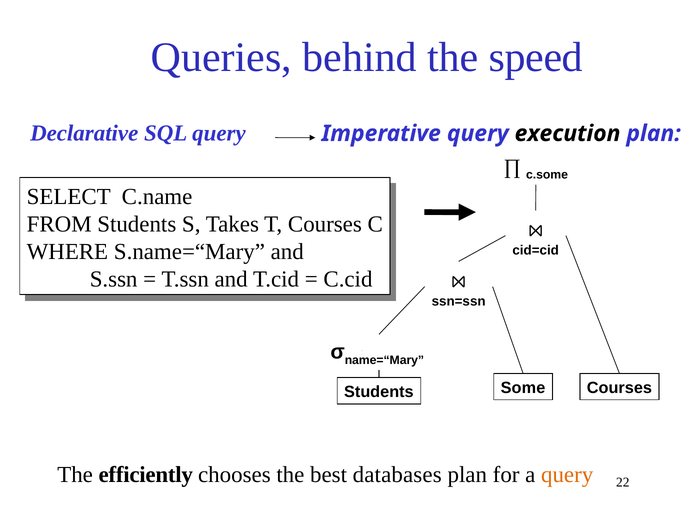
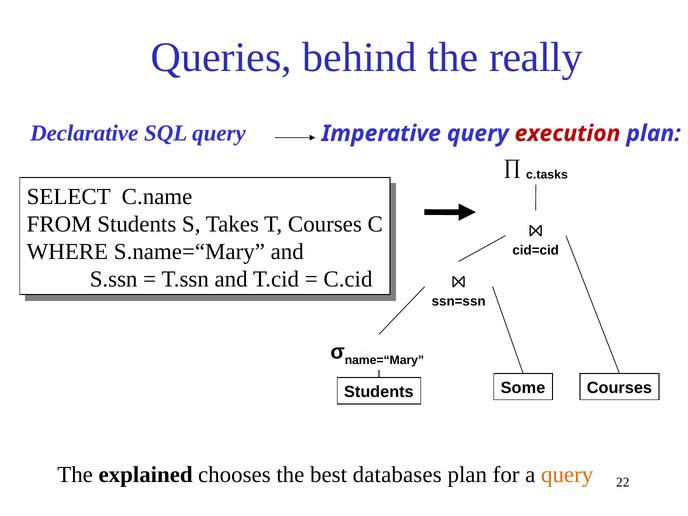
speed: speed -> really
execution colour: black -> red
c.some: c.some -> c.tasks
efficiently: efficiently -> explained
